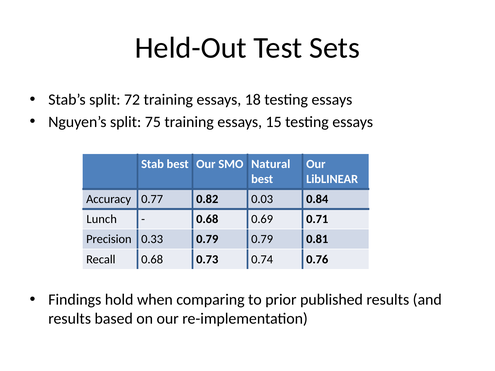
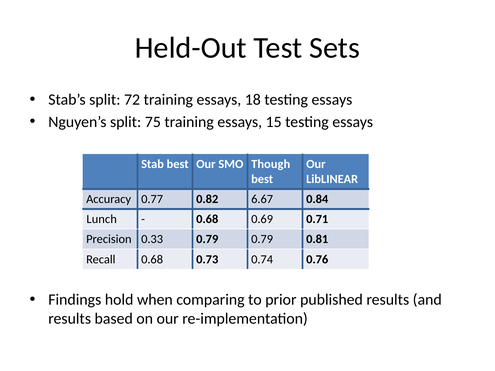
Natural: Natural -> Though
0.03: 0.03 -> 6.67
